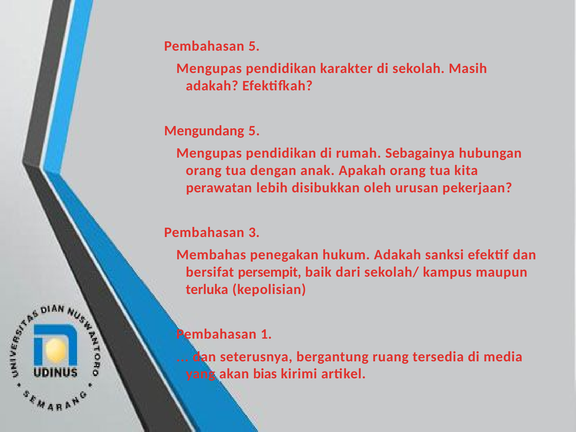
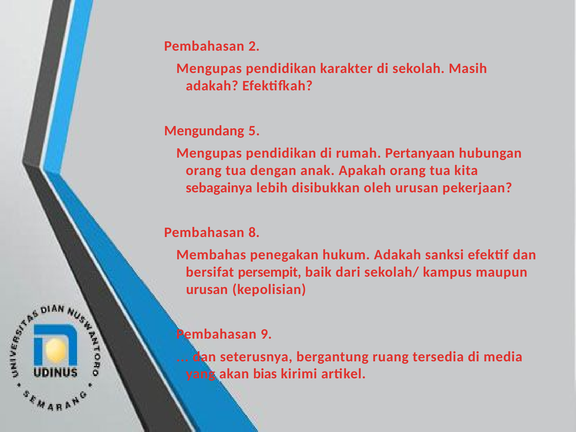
Pembahasan 5: 5 -> 2
Sebagainya: Sebagainya -> Pertanyaan
perawatan: perawatan -> sebagainya
3: 3 -> 8
terluka at (207, 289): terluka -> urusan
1: 1 -> 9
